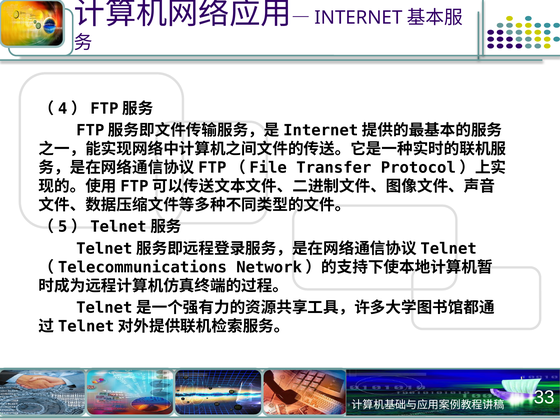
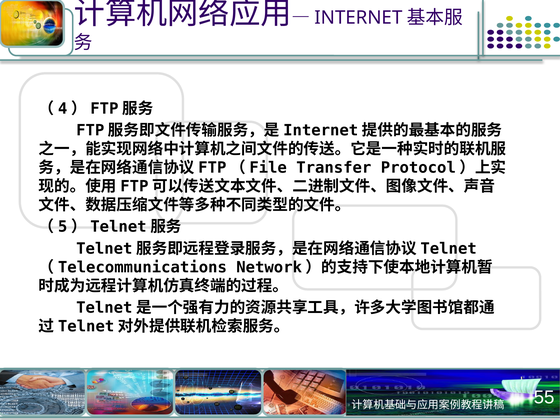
33: 33 -> 55
